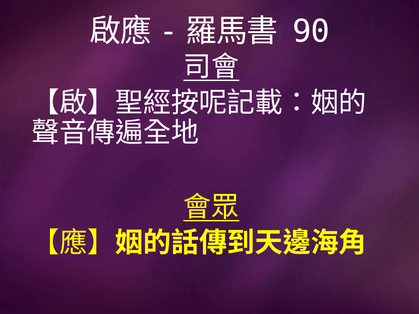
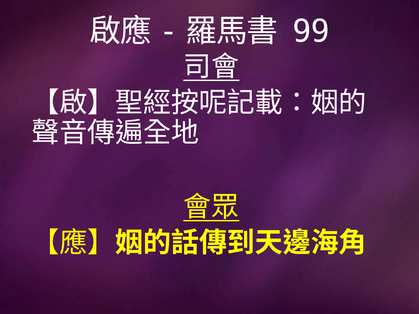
90: 90 -> 99
